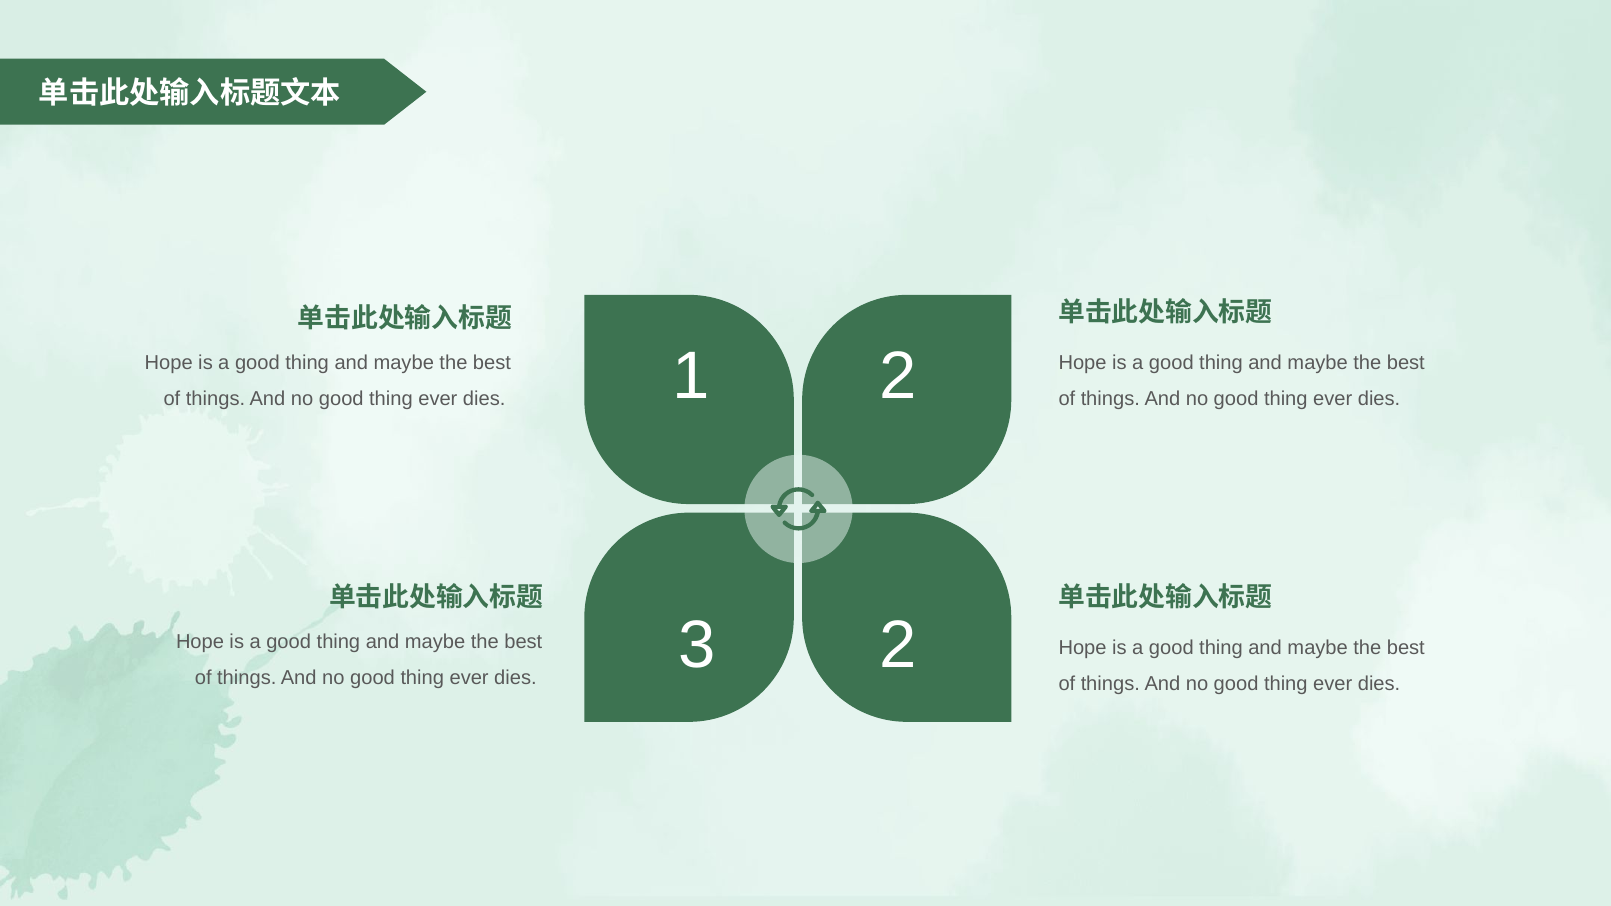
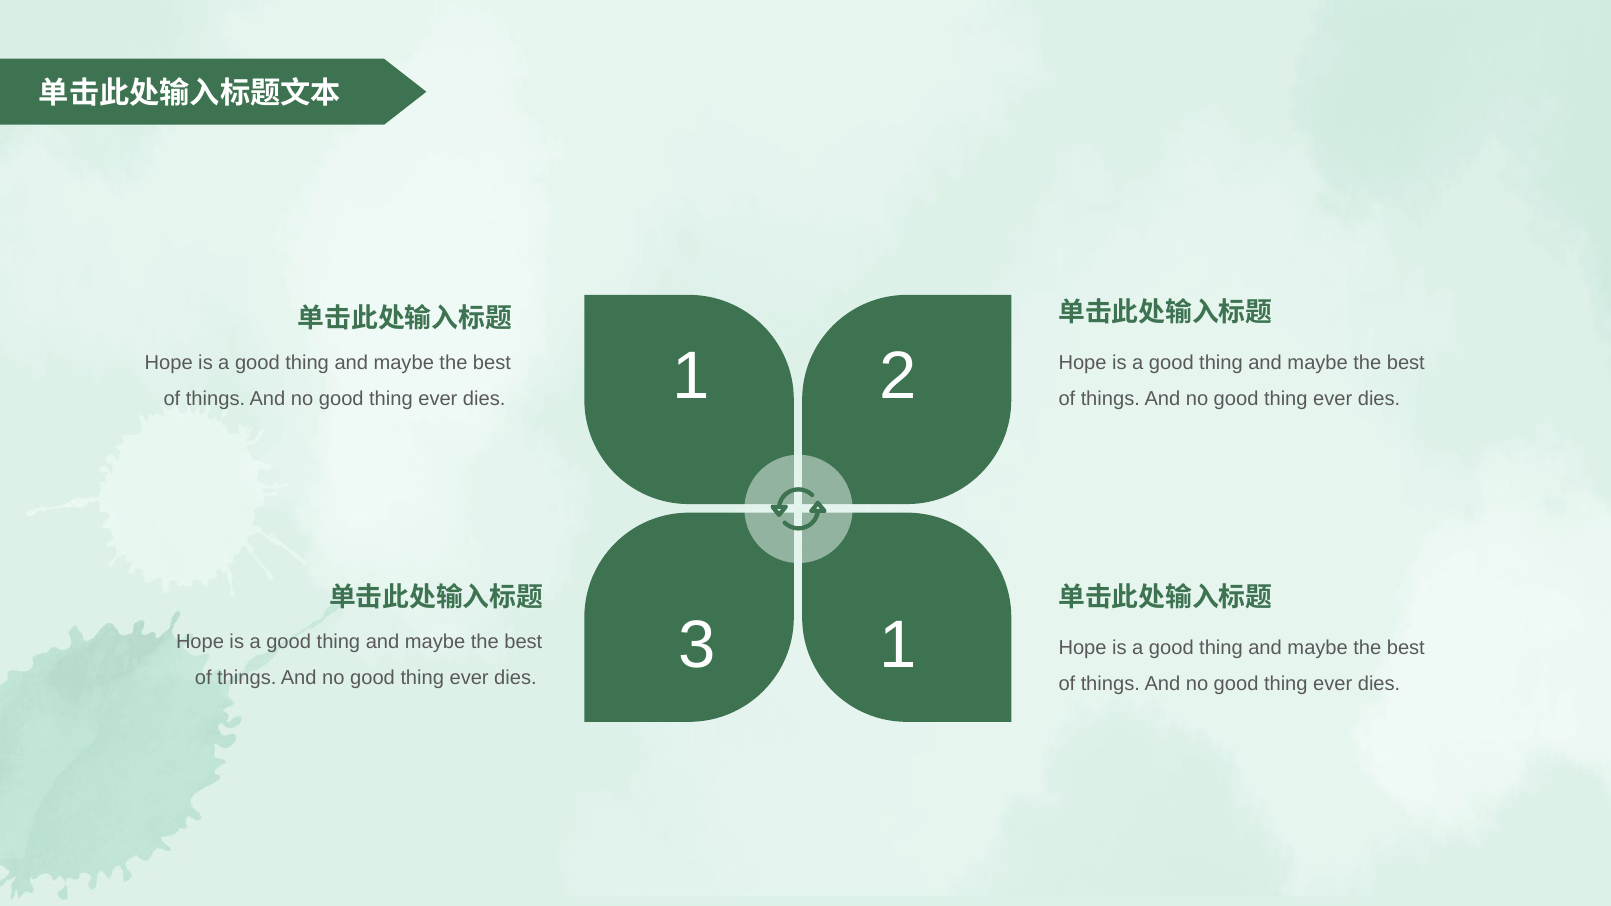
3 2: 2 -> 1
